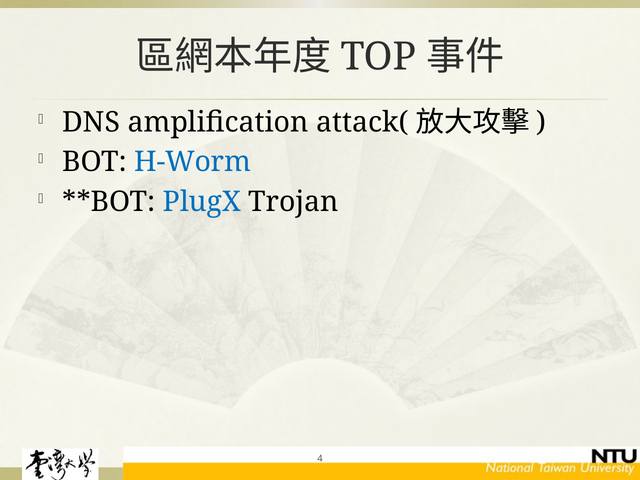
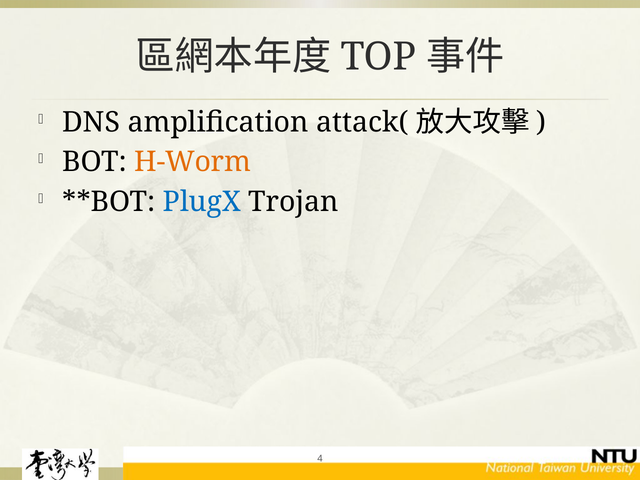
H-Worm colour: blue -> orange
